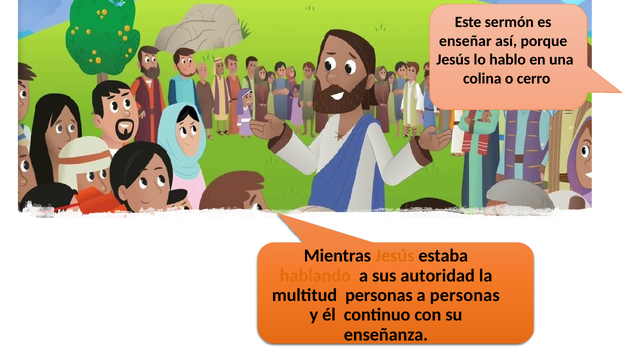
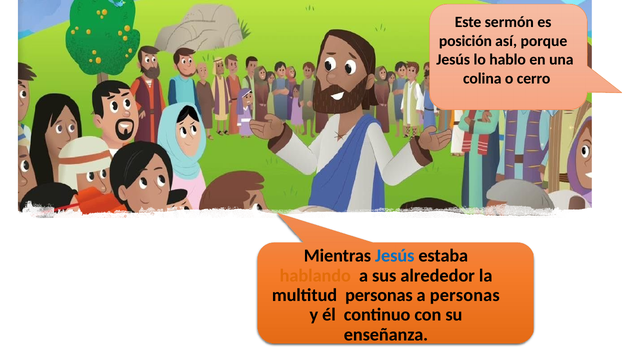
enseñar: enseñar -> posición
Jesús at (395, 256) colour: orange -> blue
autoridad: autoridad -> alrededor
